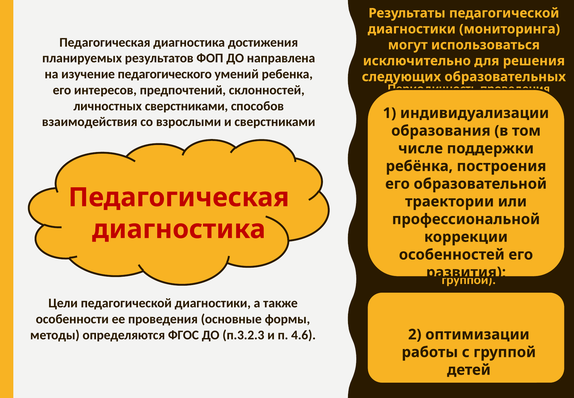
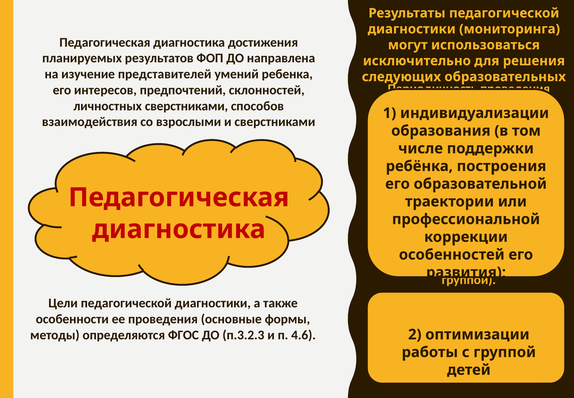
педагогического: педагогического -> представителей
